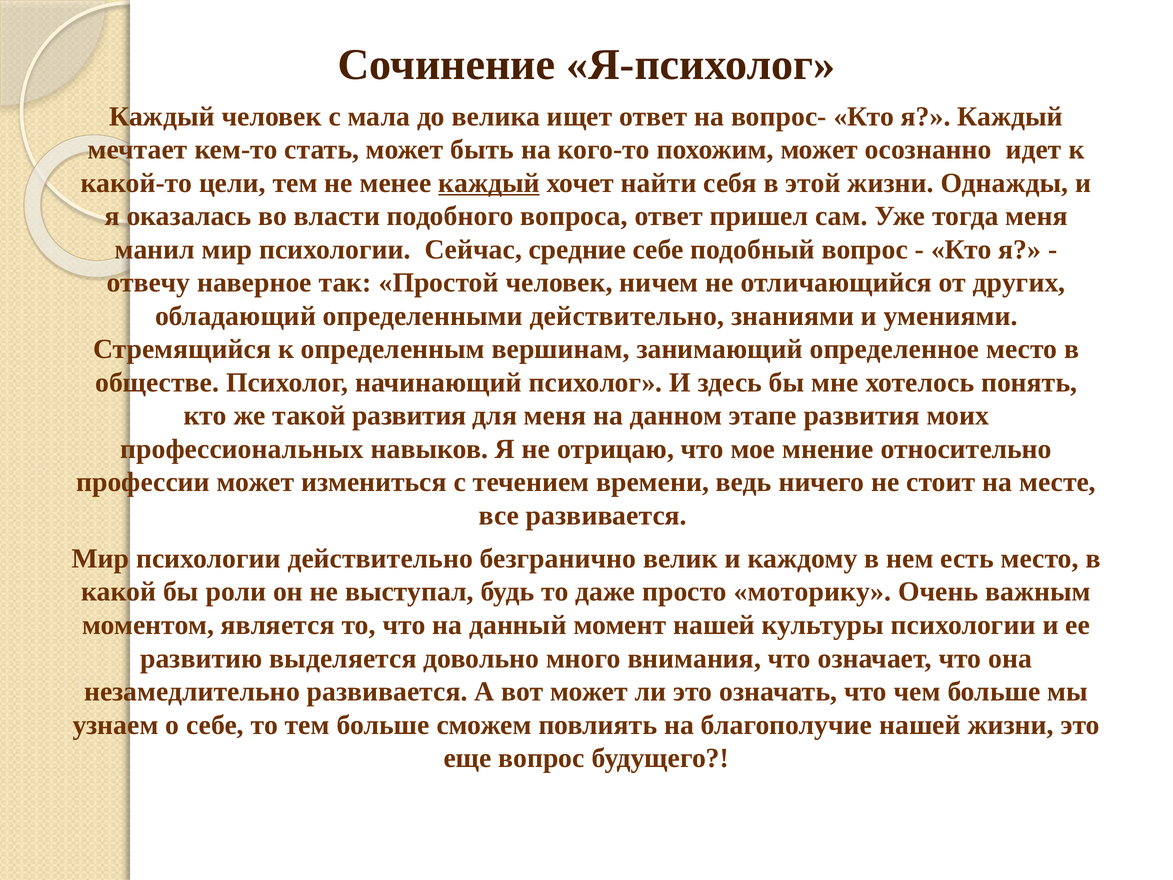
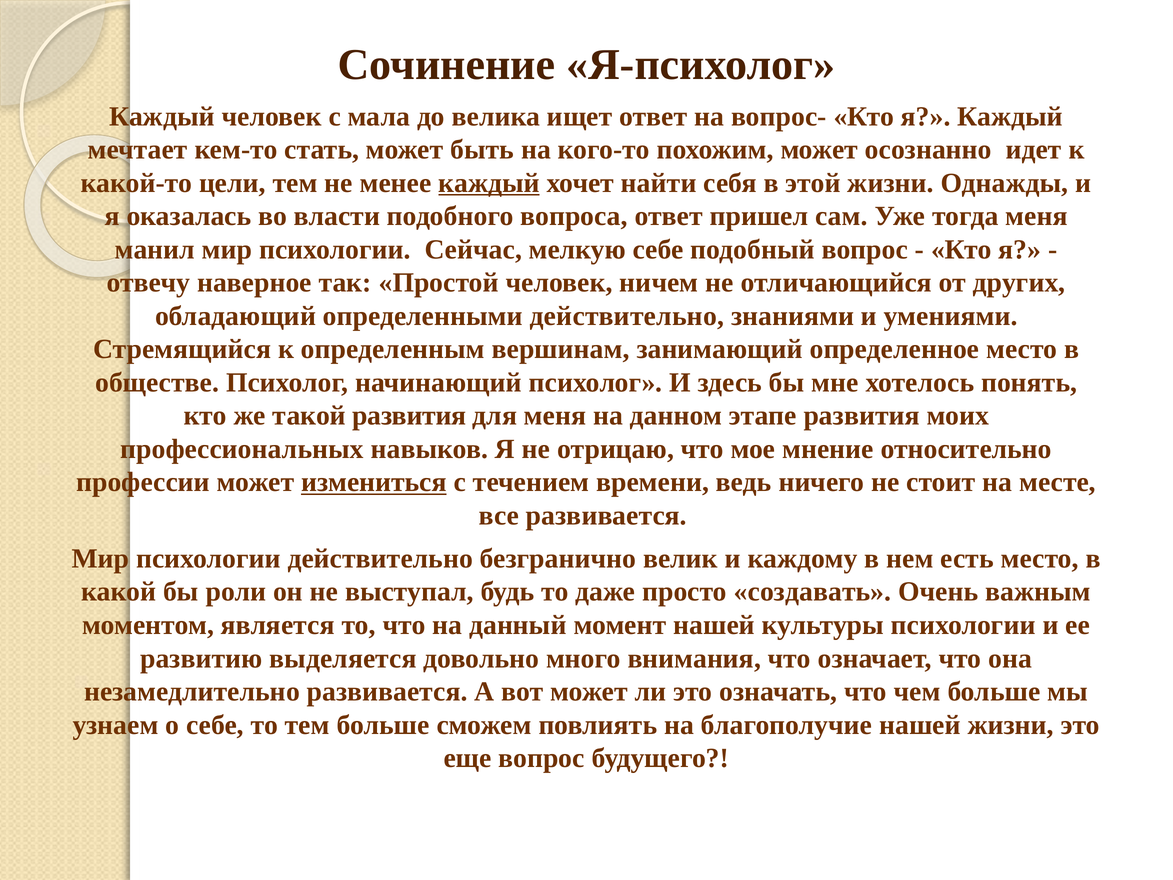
средние: средние -> мелкую
измениться underline: none -> present
моторику: моторику -> создавать
